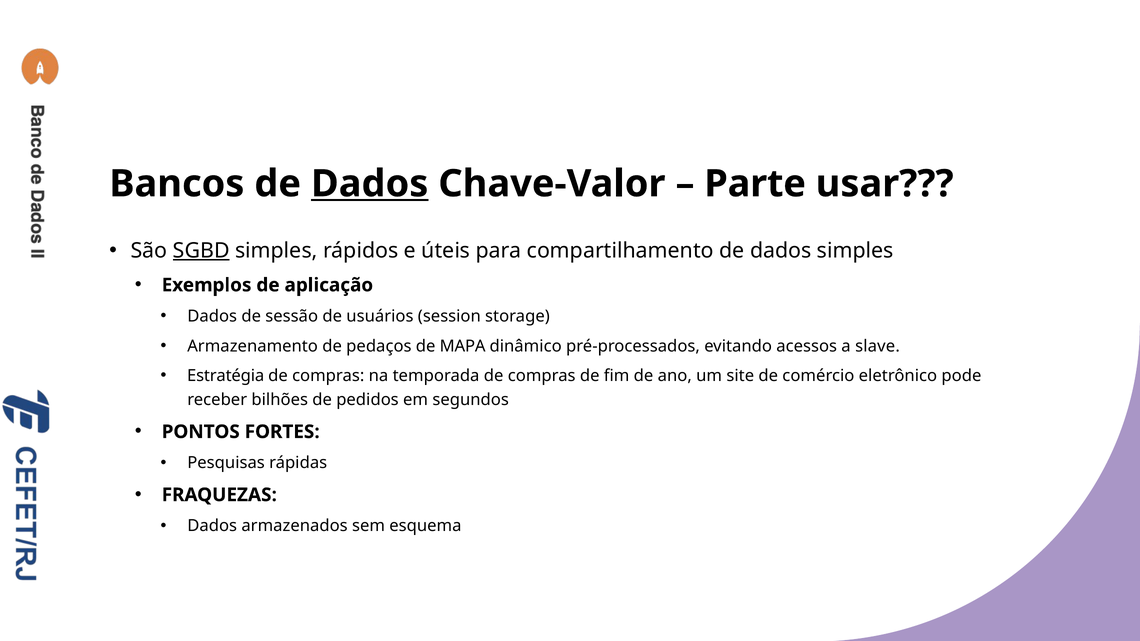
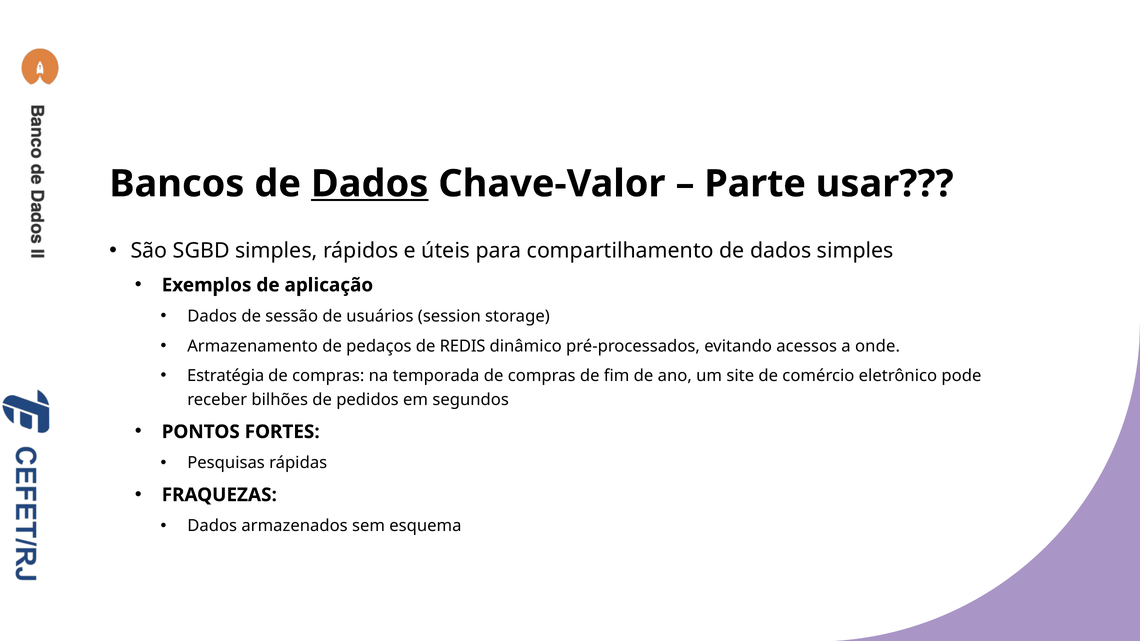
SGBD underline: present -> none
MAPA: MAPA -> REDIS
slave: slave -> onde
